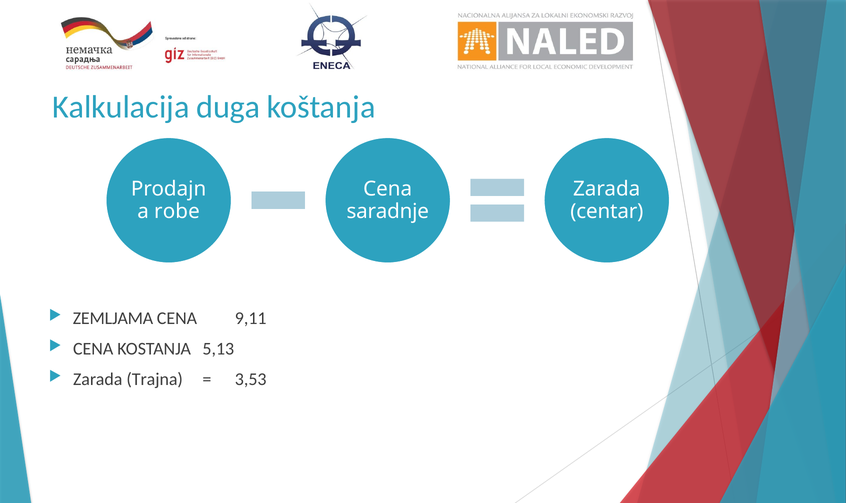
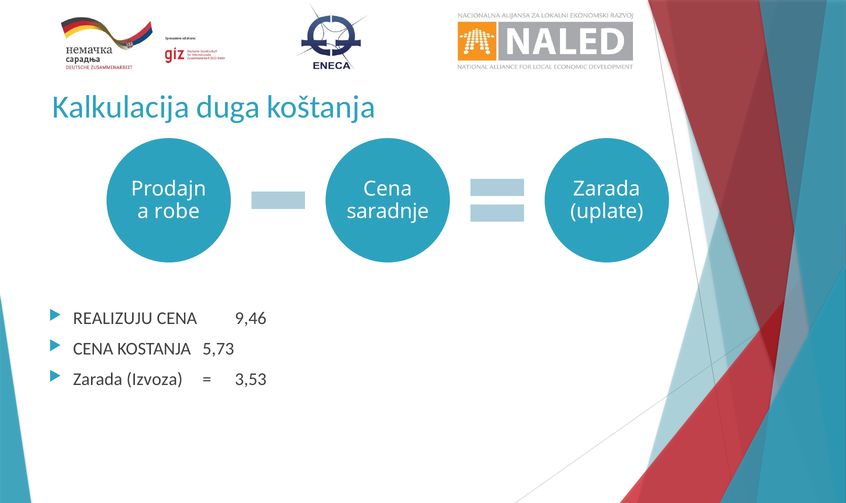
centar: centar -> uplate
ZEMLJAMA: ZEMLJAMA -> REALIZUJU
9,11: 9,11 -> 9,46
5,13: 5,13 -> 5,73
Trajna: Trajna -> Izvoza
